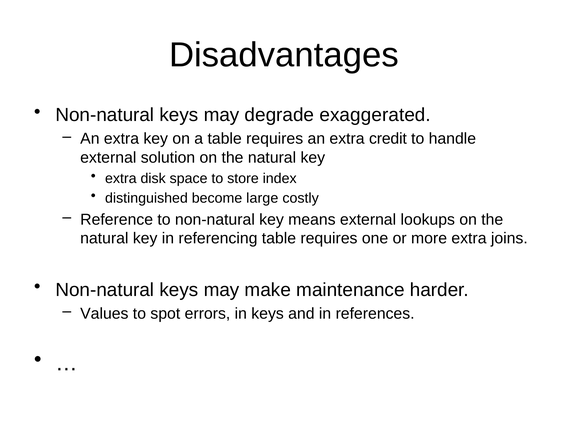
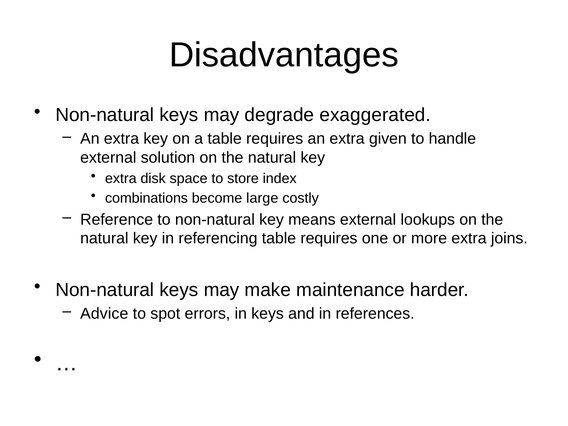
credit: credit -> given
distinguished: distinguished -> combinations
Values: Values -> Advice
